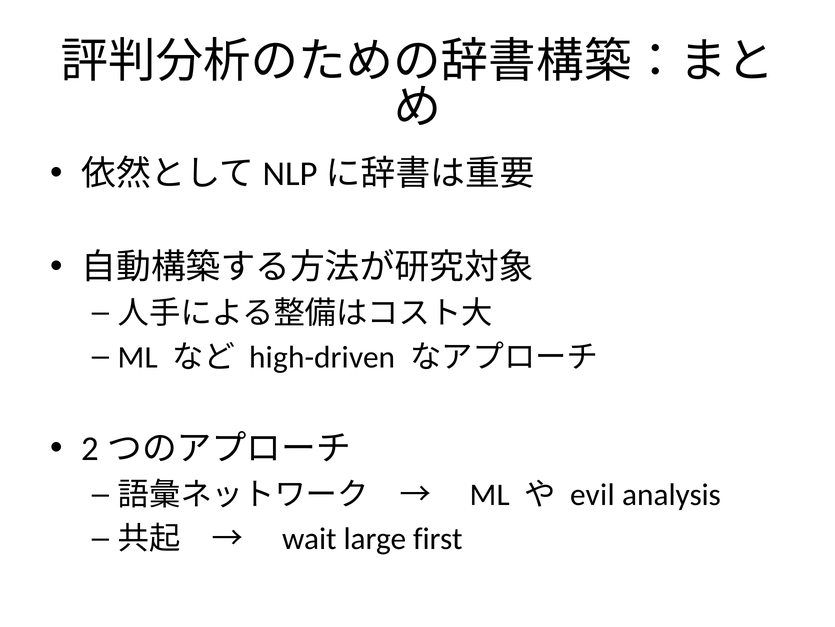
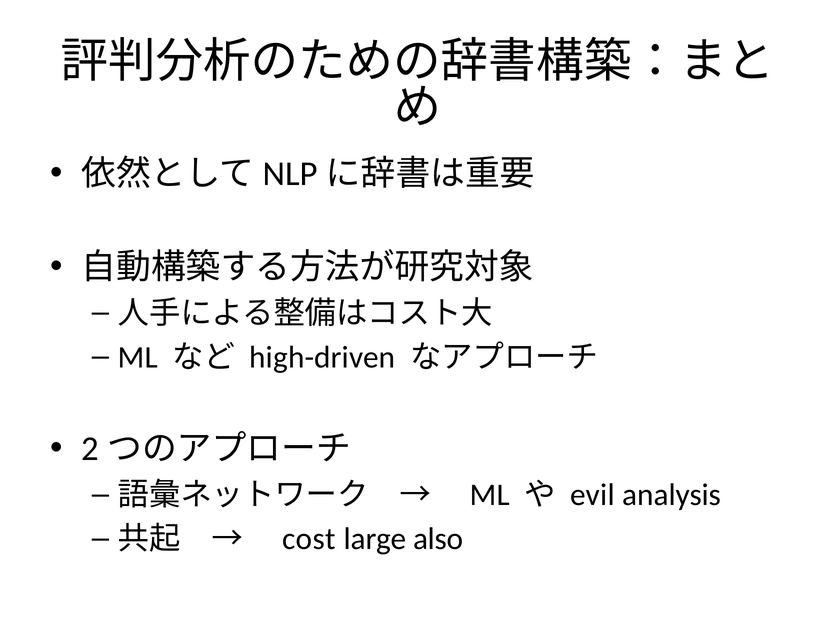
wait: wait -> cost
first: first -> also
